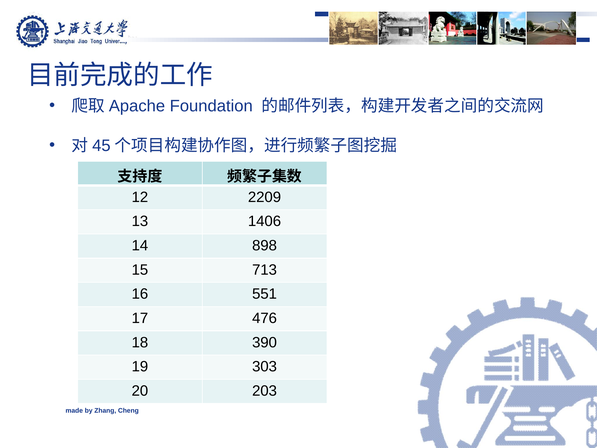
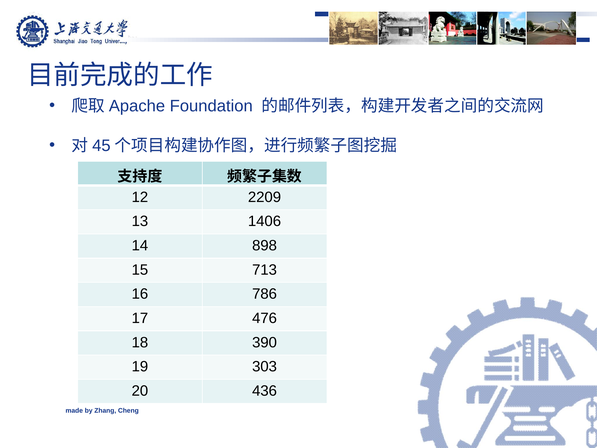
551: 551 -> 786
203: 203 -> 436
